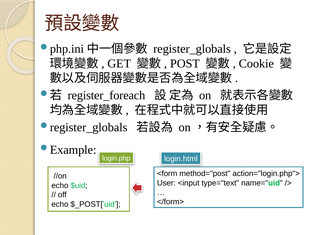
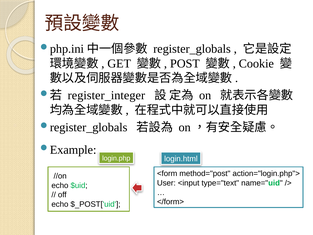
register_foreach: register_foreach -> register_integer
